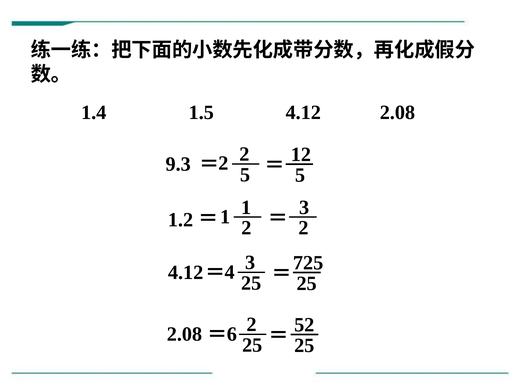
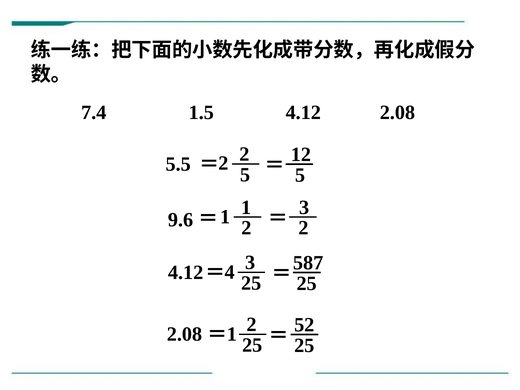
1.4: 1.4 -> 7.4
9.3: 9.3 -> 5.5
1.2: 1.2 -> 9.6
725: 725 -> 587
6 at (232, 334): 6 -> 1
